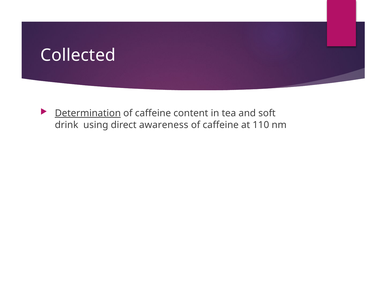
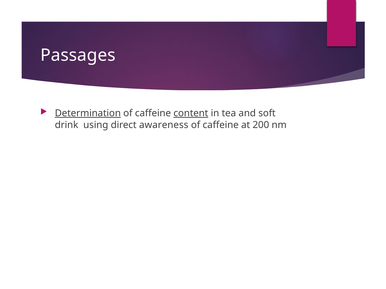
Collected: Collected -> Passages
content underline: none -> present
110: 110 -> 200
